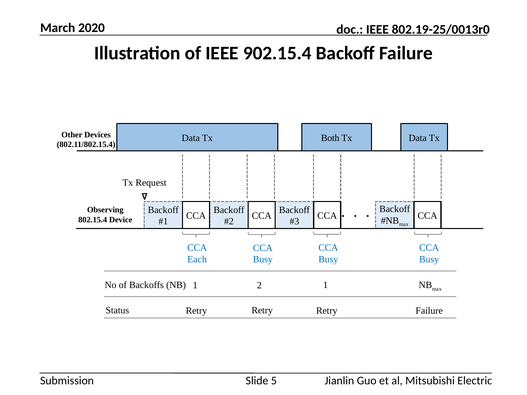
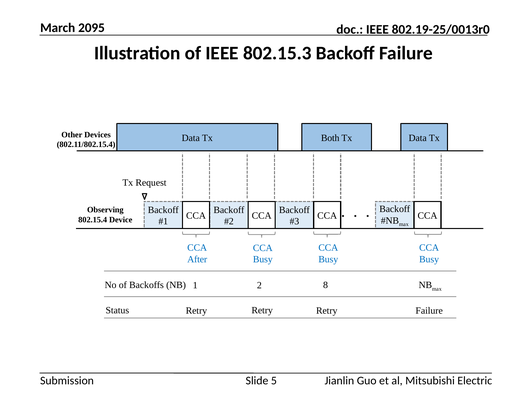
2020: 2020 -> 2095
902.15.4: 902.15.4 -> 802.15.3
Each: Each -> After
2 1: 1 -> 8
